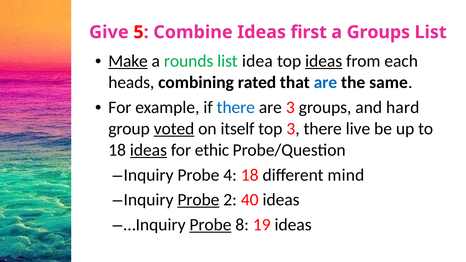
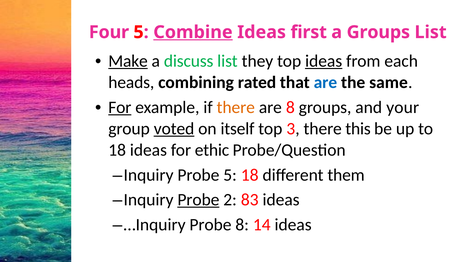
Give: Give -> Four
Combine underline: none -> present
rounds: rounds -> discuss
idea: idea -> they
For at (120, 107) underline: none -> present
there at (236, 107) colour: blue -> orange
are 3: 3 -> 8
hard: hard -> your
live: live -> this
ideas at (148, 150) underline: present -> none
Probe 4: 4 -> 5
mind: mind -> them
40: 40 -> 83
Probe at (210, 225) underline: present -> none
19: 19 -> 14
